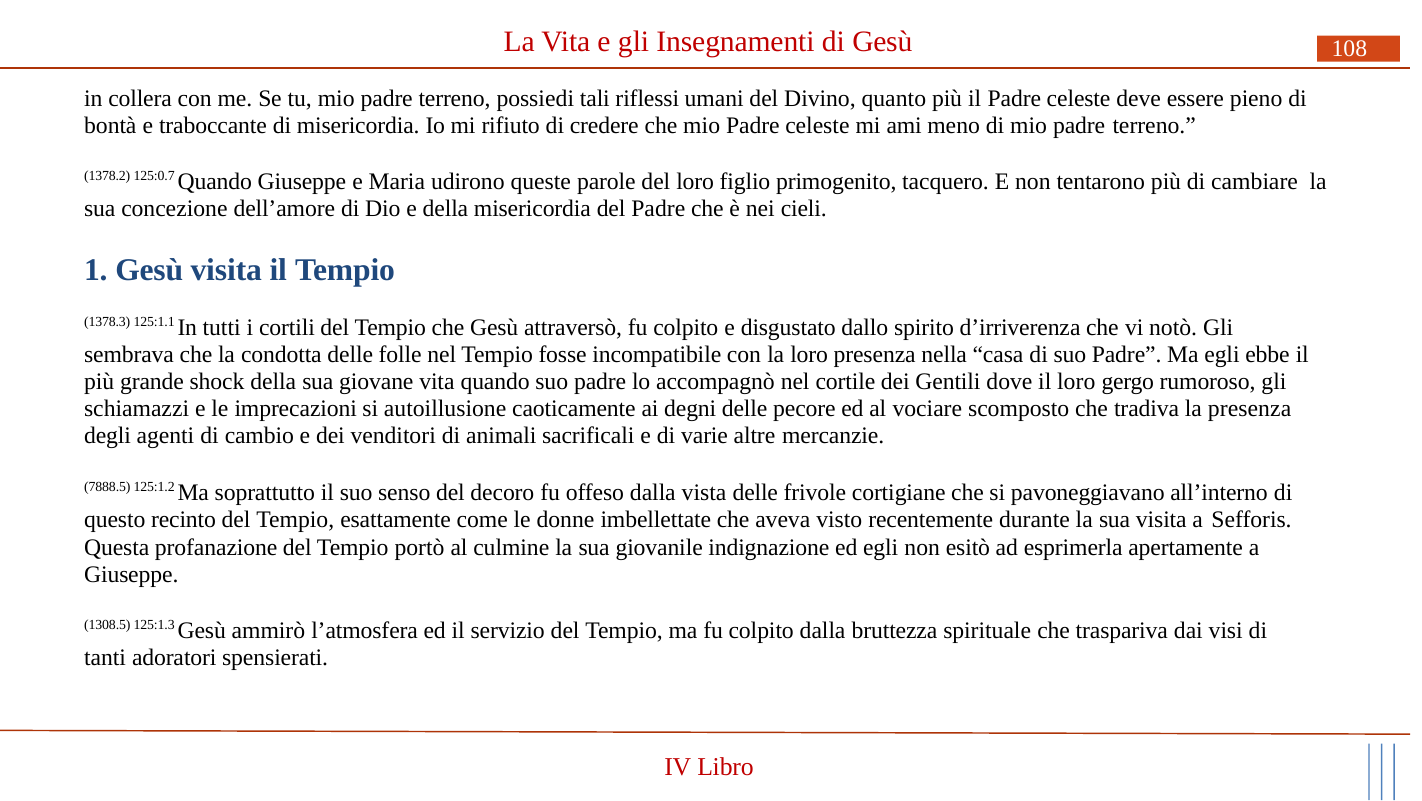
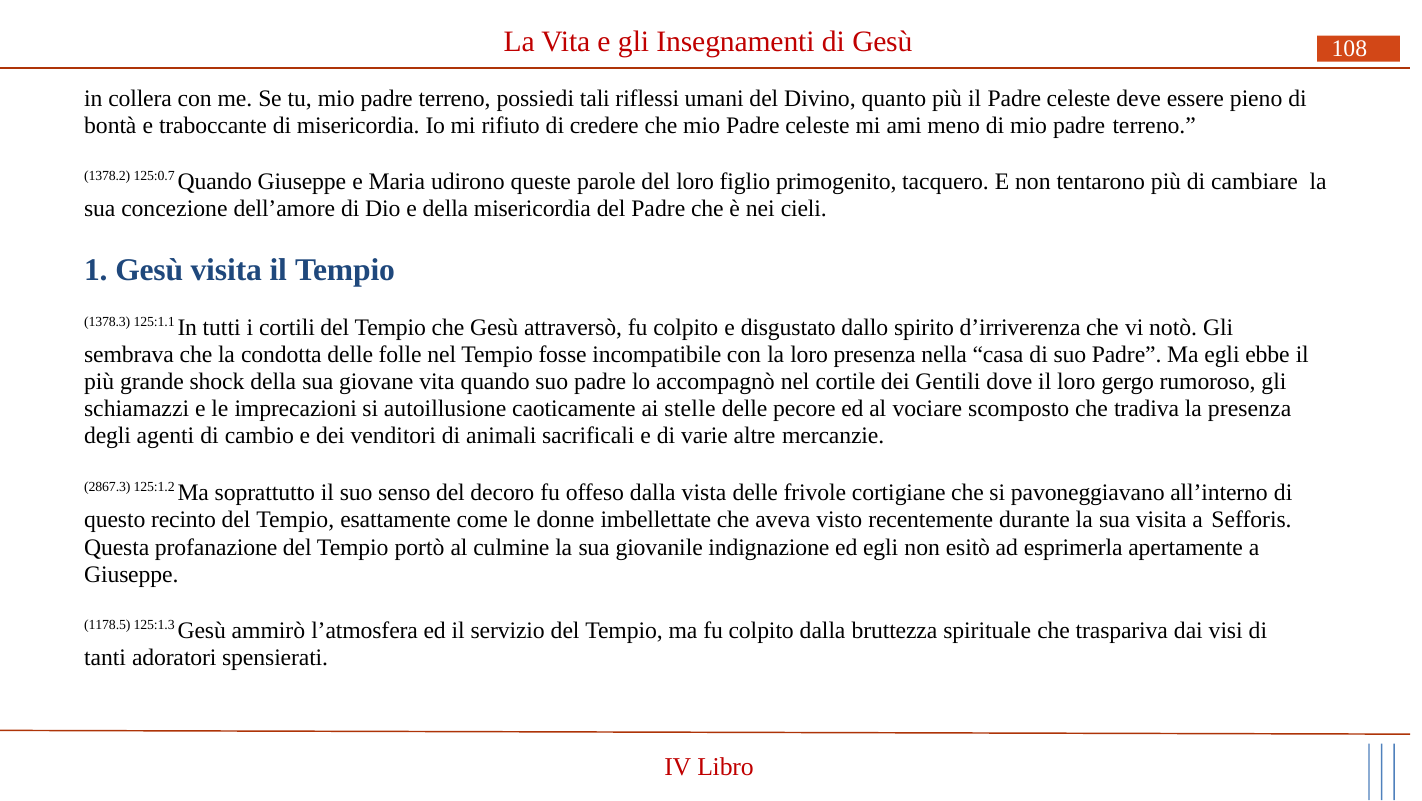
degni: degni -> stelle
7888.5: 7888.5 -> 2867.3
1308.5: 1308.5 -> 1178.5
